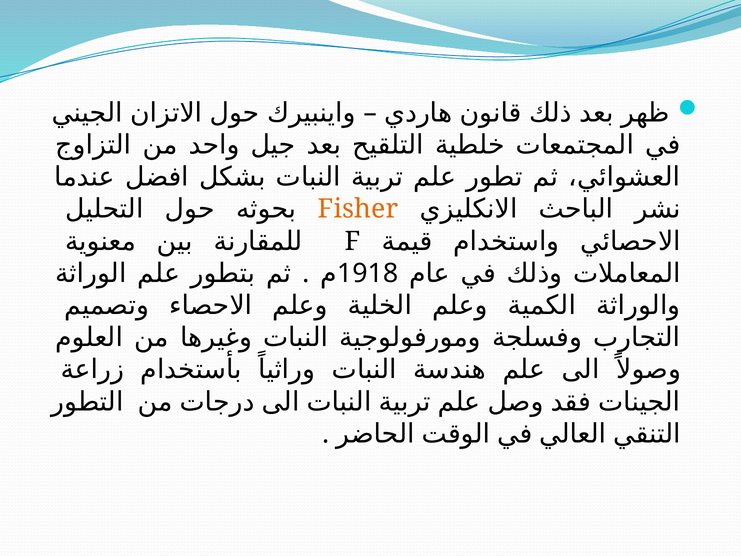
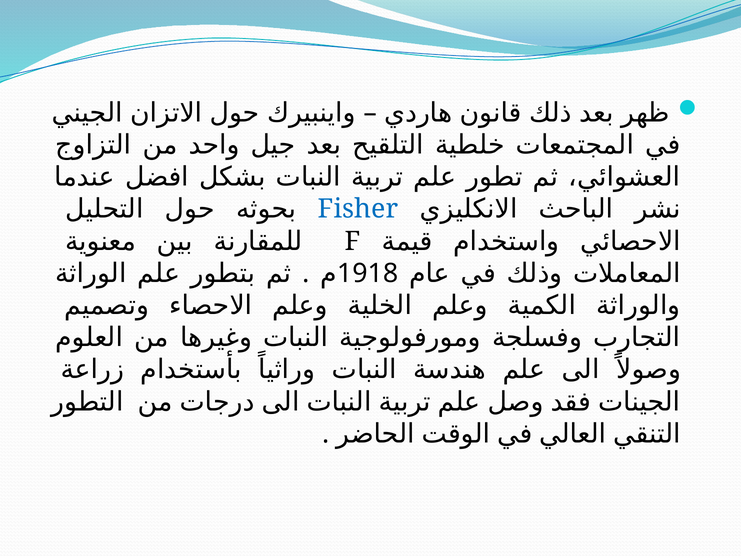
Fisher colour: orange -> blue
